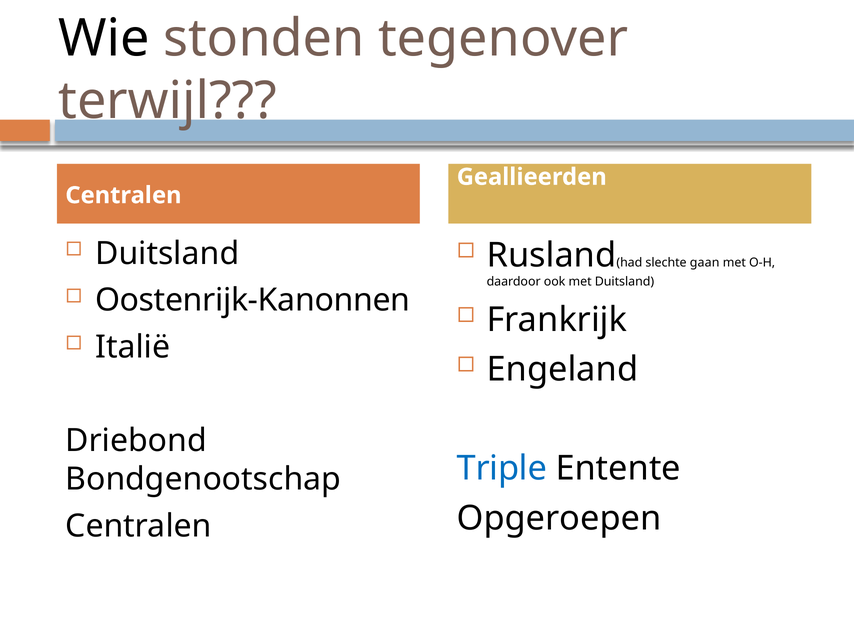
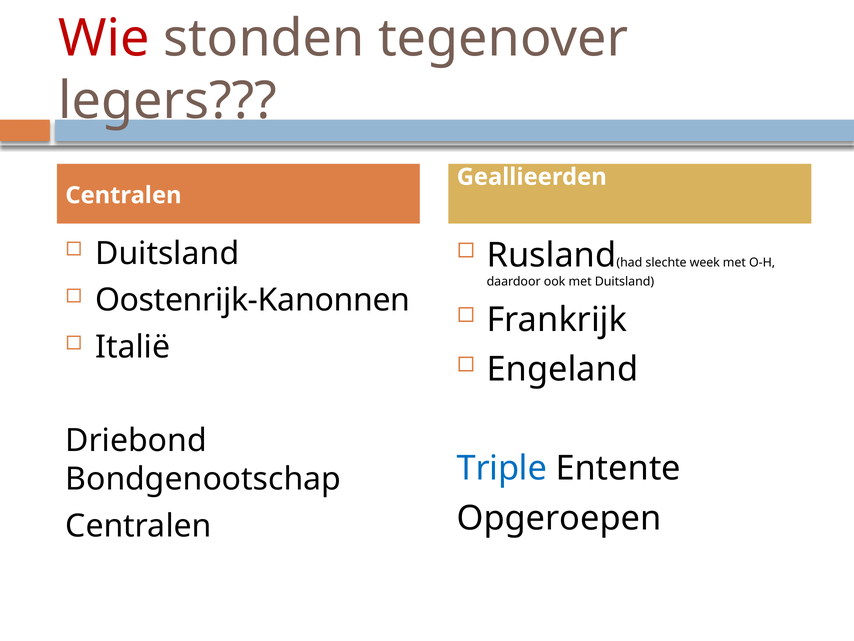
Wie colour: black -> red
terwijl: terwijl -> legers
gaan: gaan -> week
